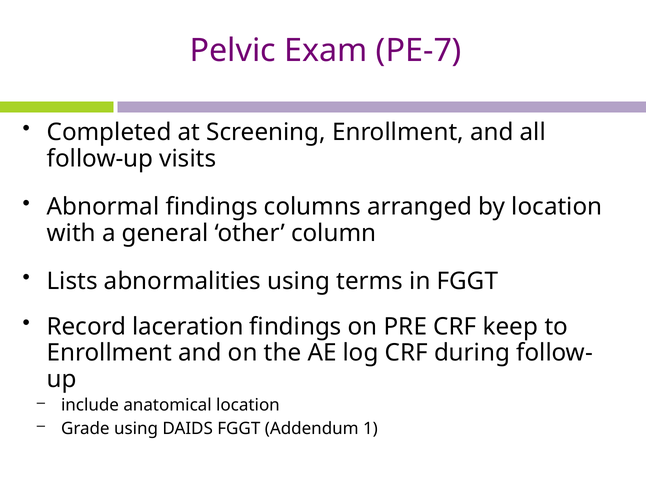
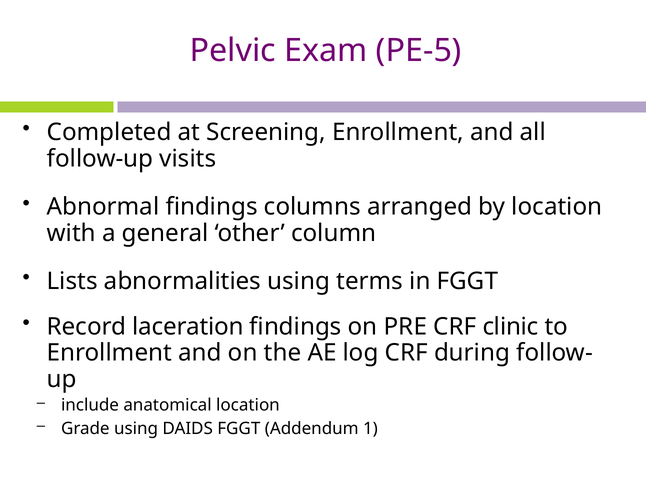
PE-7: PE-7 -> PE-5
keep: keep -> clinic
